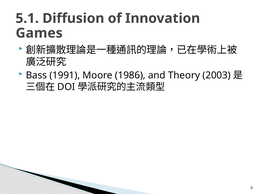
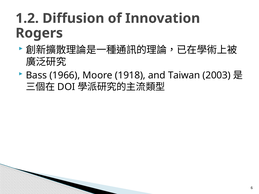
5.1: 5.1 -> 1.2
Games: Games -> Rogers
1991: 1991 -> 1966
1986: 1986 -> 1918
Theory: Theory -> Taiwan
